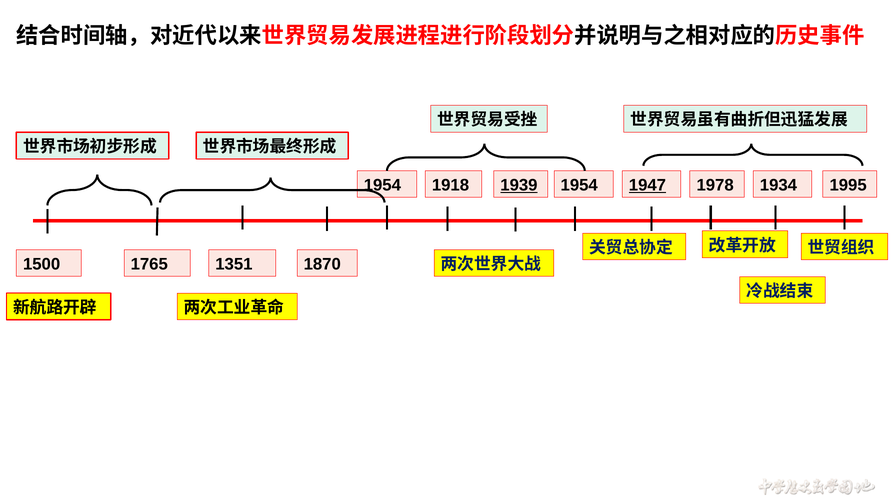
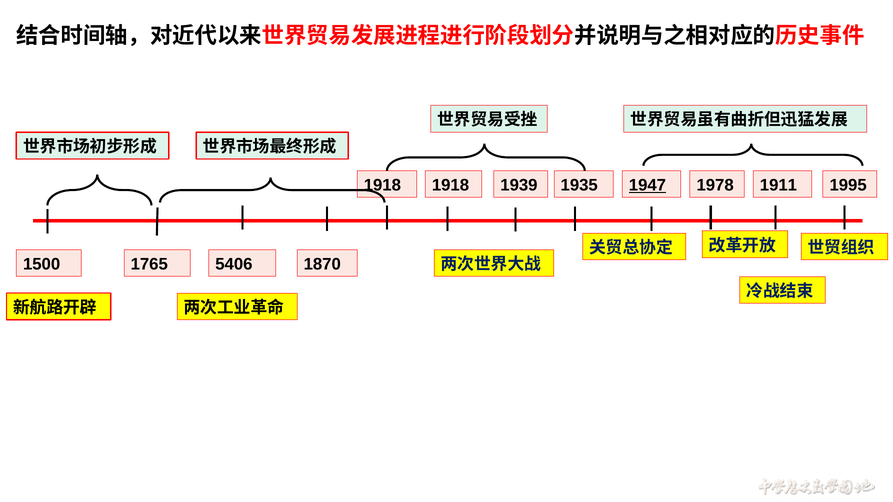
1954 at (382, 185): 1954 -> 1918
1939 underline: present -> none
1954 at (579, 185): 1954 -> 1935
1934: 1934 -> 1911
1351: 1351 -> 5406
